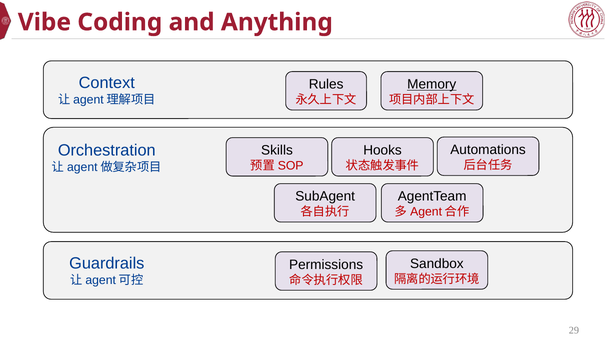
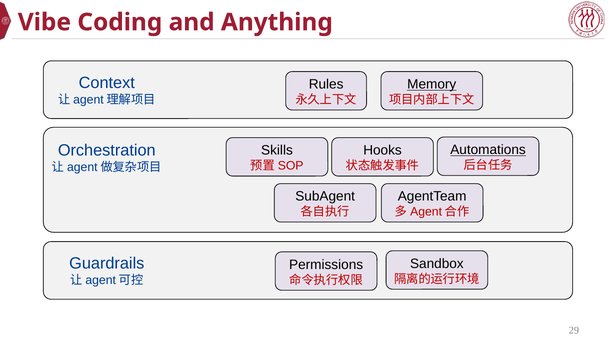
Automations underline: none -> present
